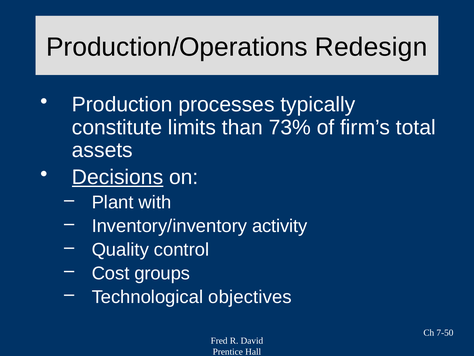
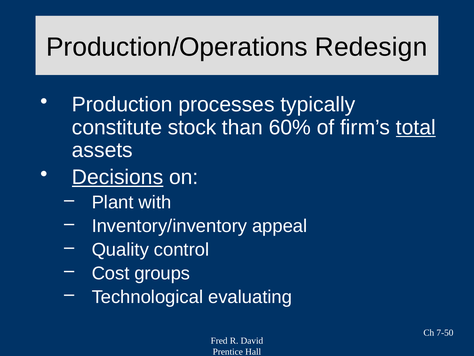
limits: limits -> stock
73%: 73% -> 60%
total underline: none -> present
activity: activity -> appeal
objectives: objectives -> evaluating
